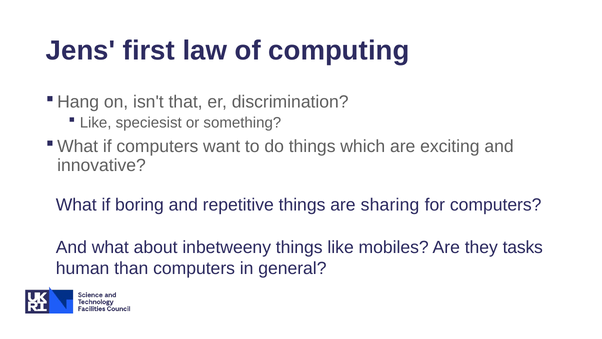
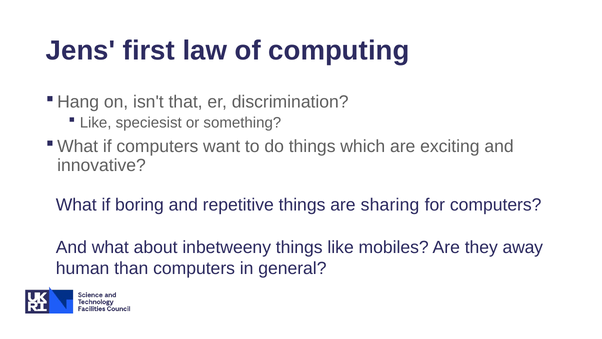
tasks: tasks -> away
